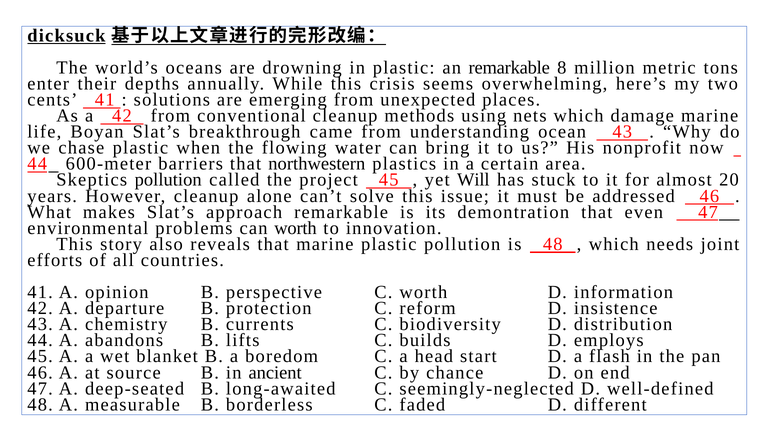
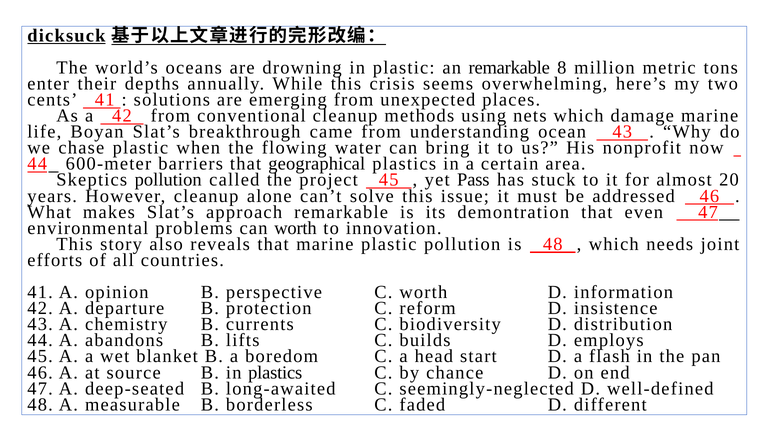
northwestern: northwestern -> geographical
Will: Will -> Pass
in ancient: ancient -> plastics
